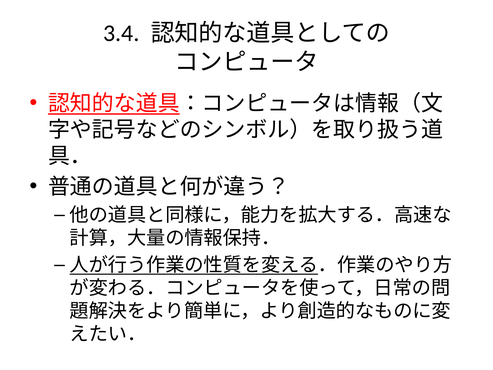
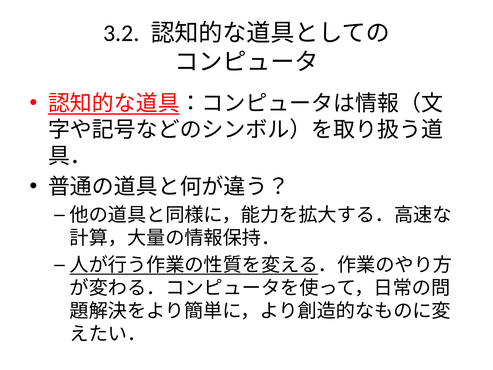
3.4: 3.4 -> 3.2
